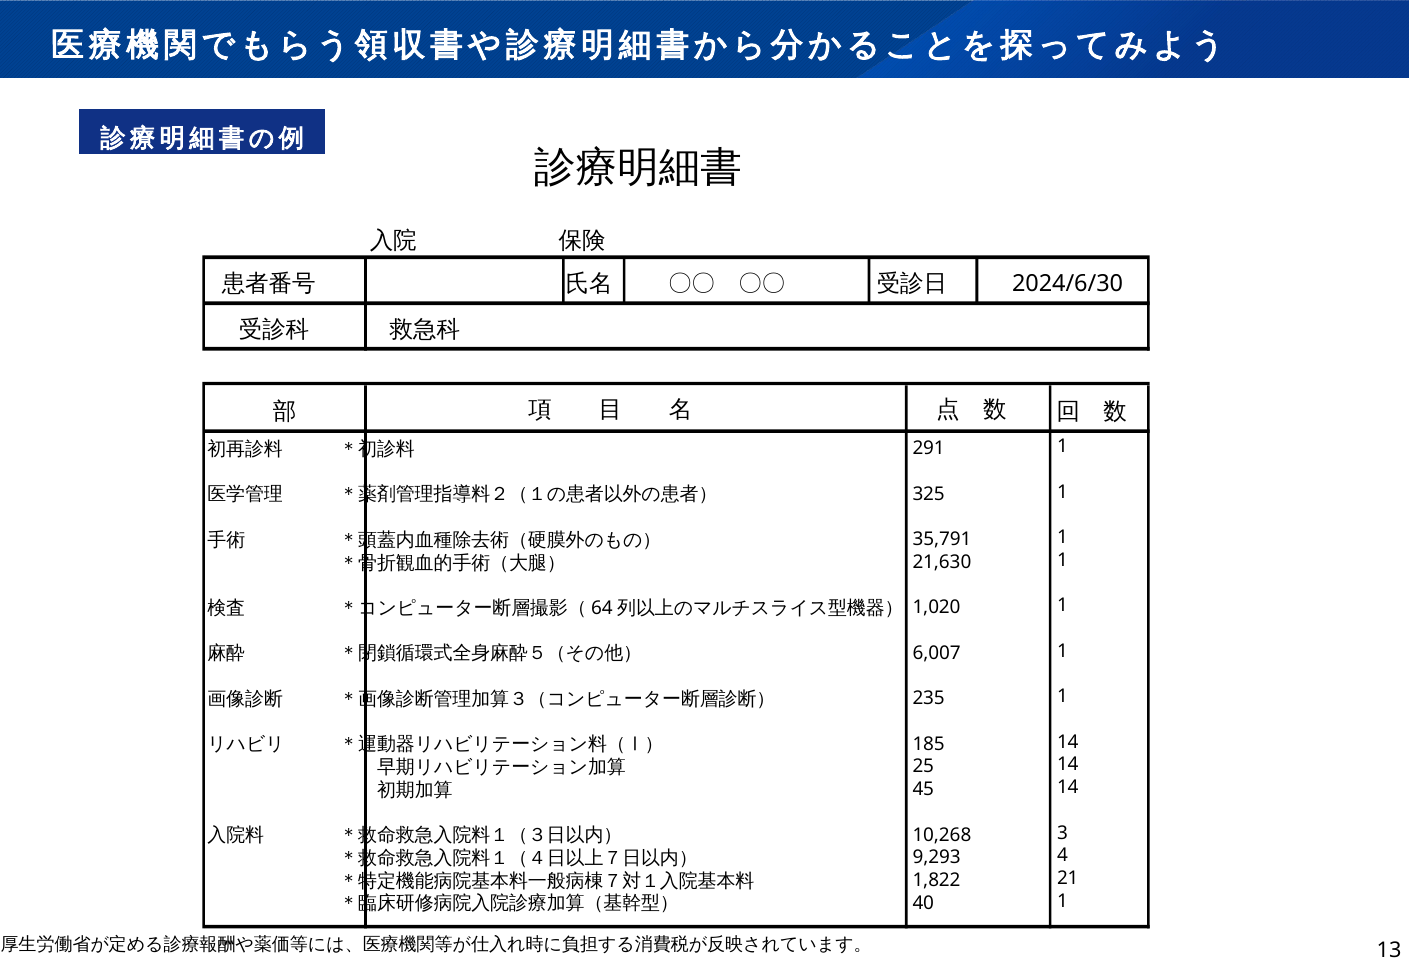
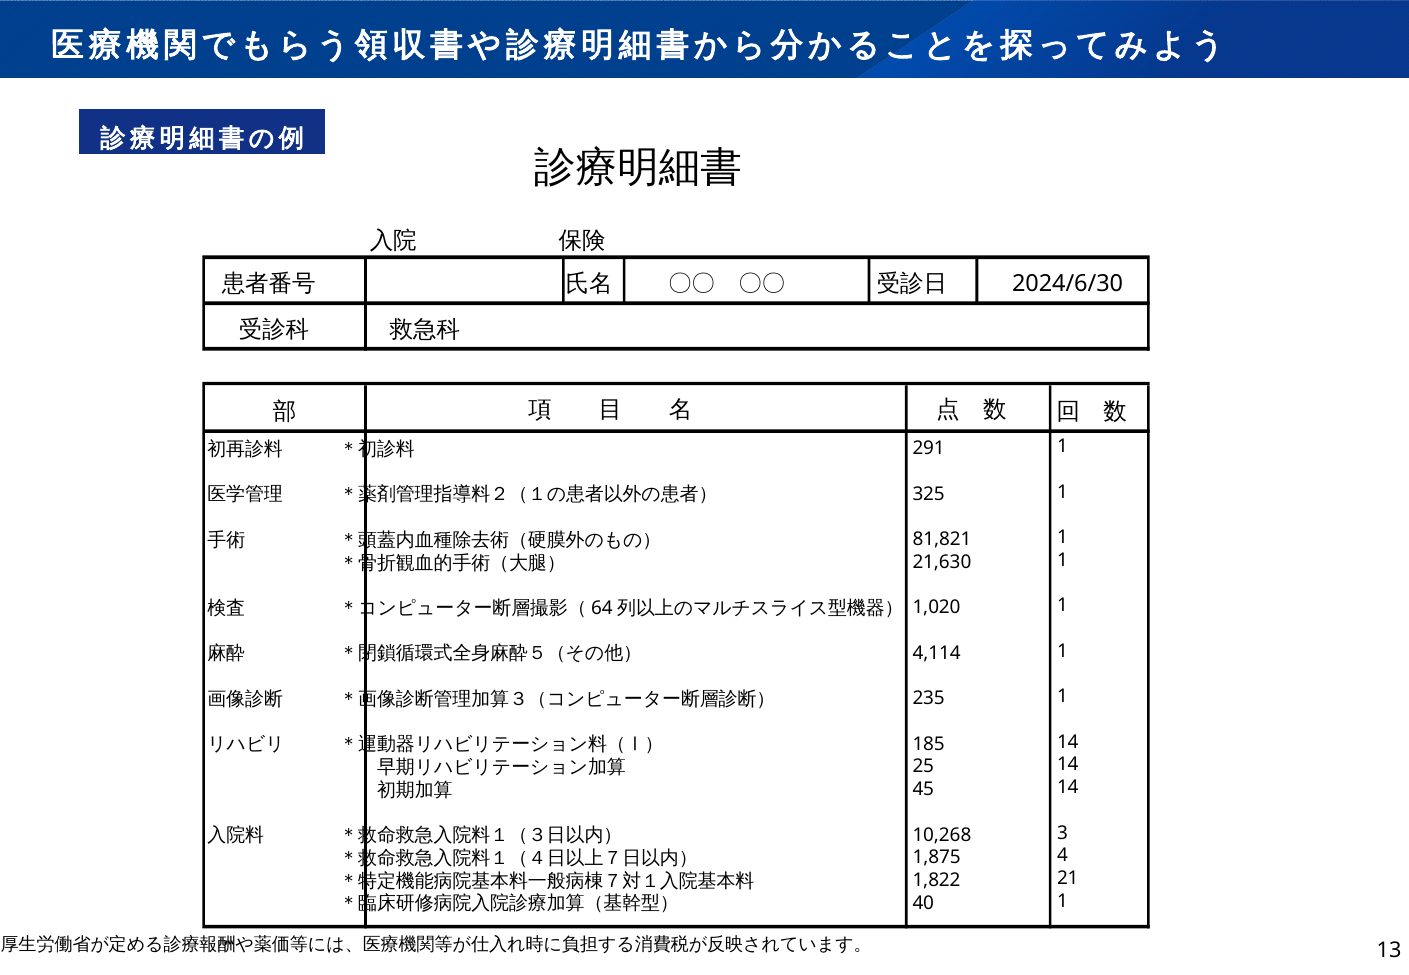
35,791: 35,791 -> 81,821
6,007: 6,007 -> 4,114
9,293: 9,293 -> 1,875
